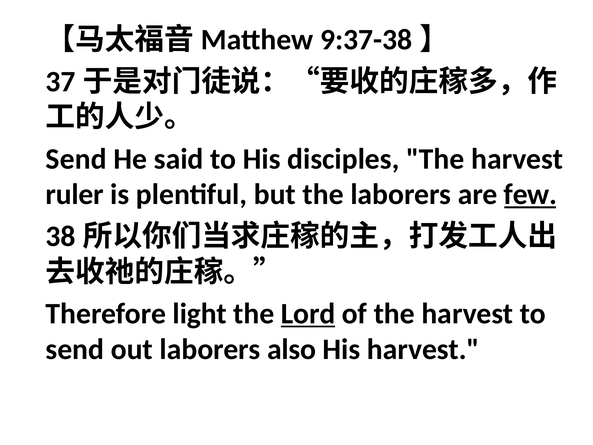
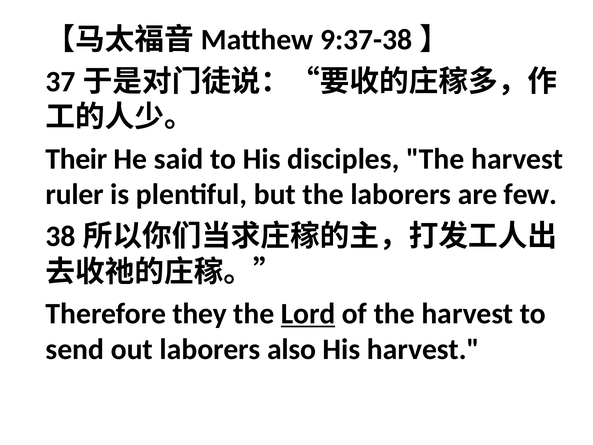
Send at (76, 159): Send -> Their
few underline: present -> none
light: light -> they
